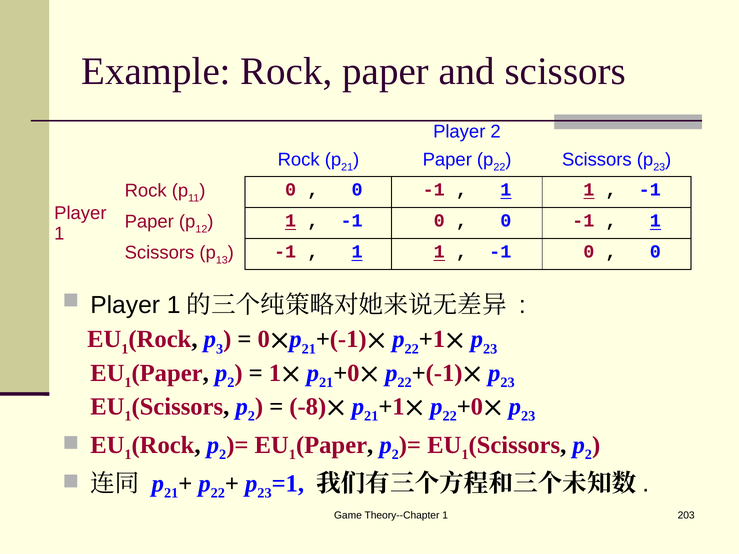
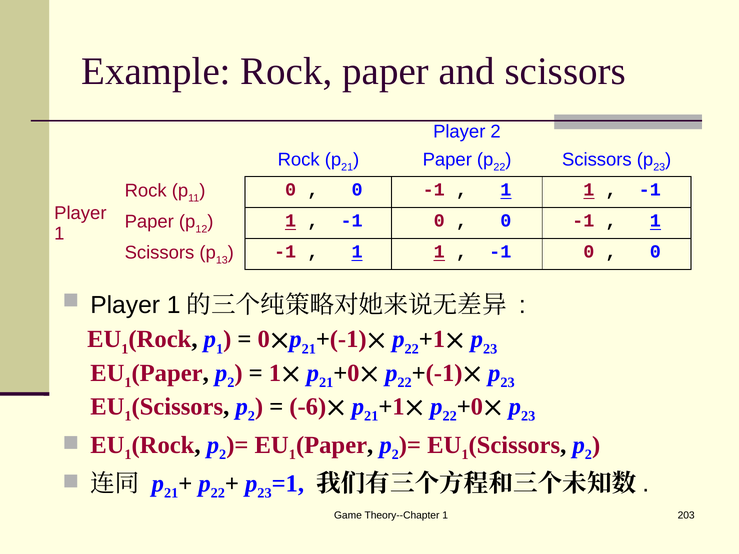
3 at (220, 349): 3 -> 1
-8: -8 -> -6
